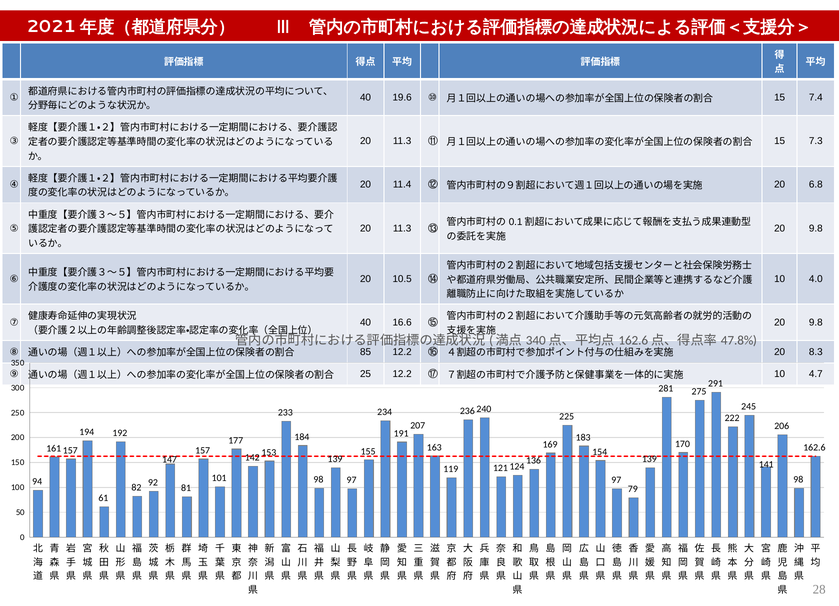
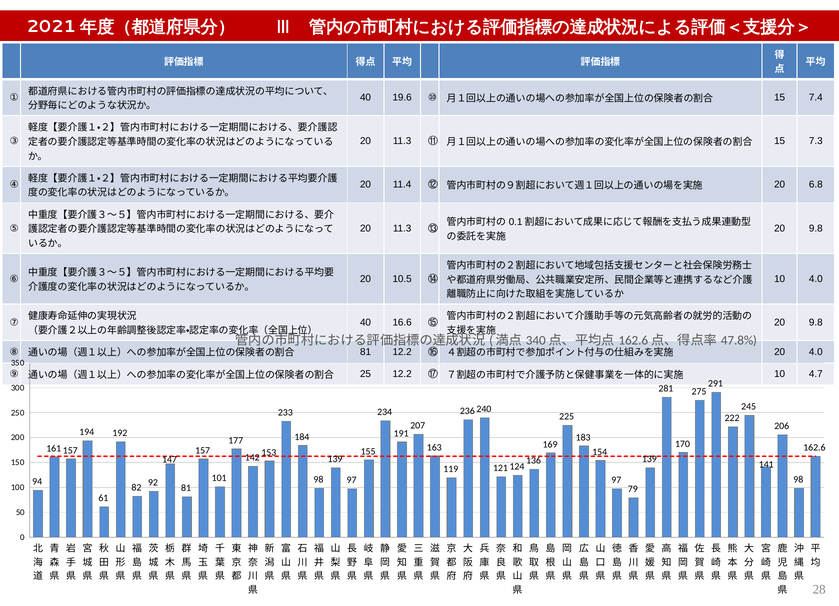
85 at (366, 352): 85 -> 81
20 8.3: 8.3 -> 4.0
